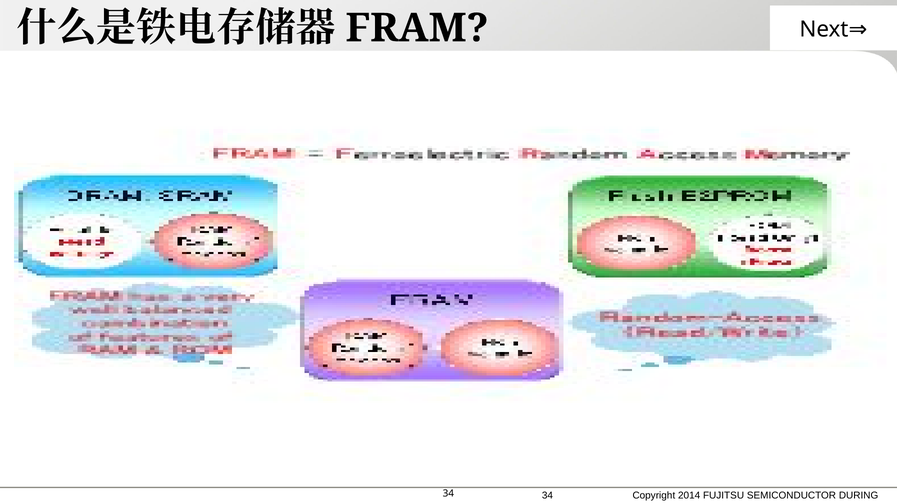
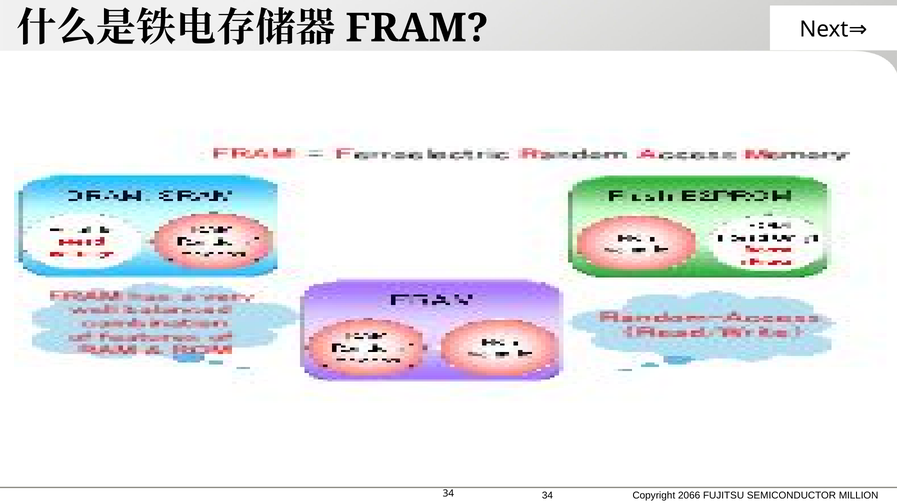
2014: 2014 -> 2066
DURING: DURING -> MILLION
